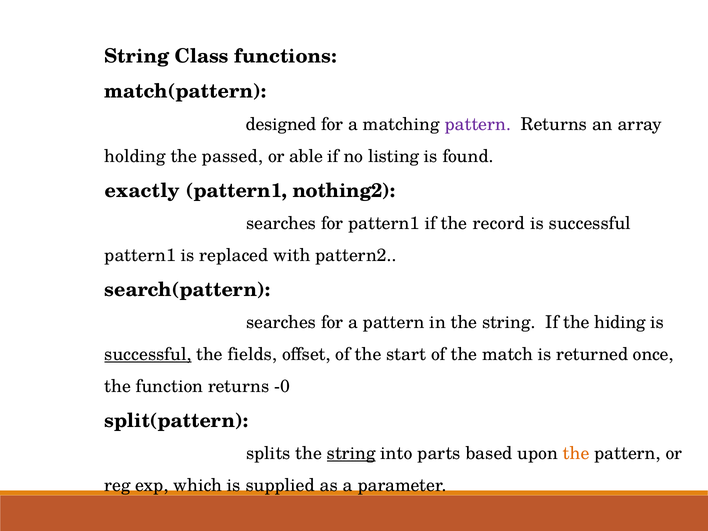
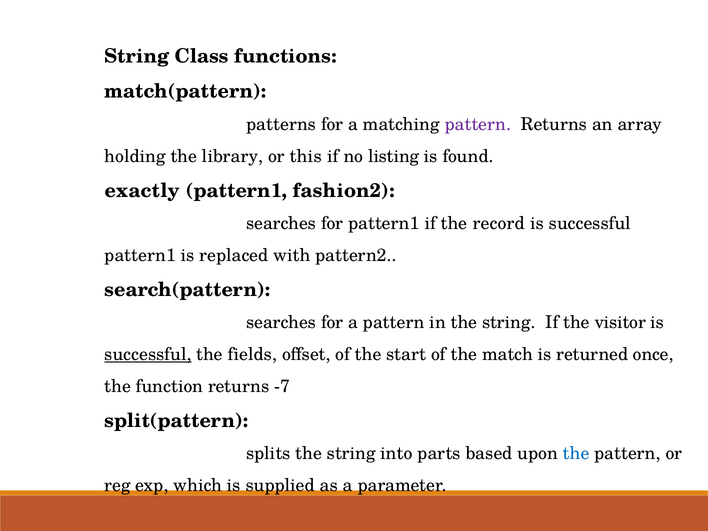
designed: designed -> patterns
passed: passed -> library
able: able -> this
nothing2: nothing2 -> fashion2
hiding: hiding -> visitor
-0: -0 -> -7
string at (351, 454) underline: present -> none
the at (576, 454) colour: orange -> blue
